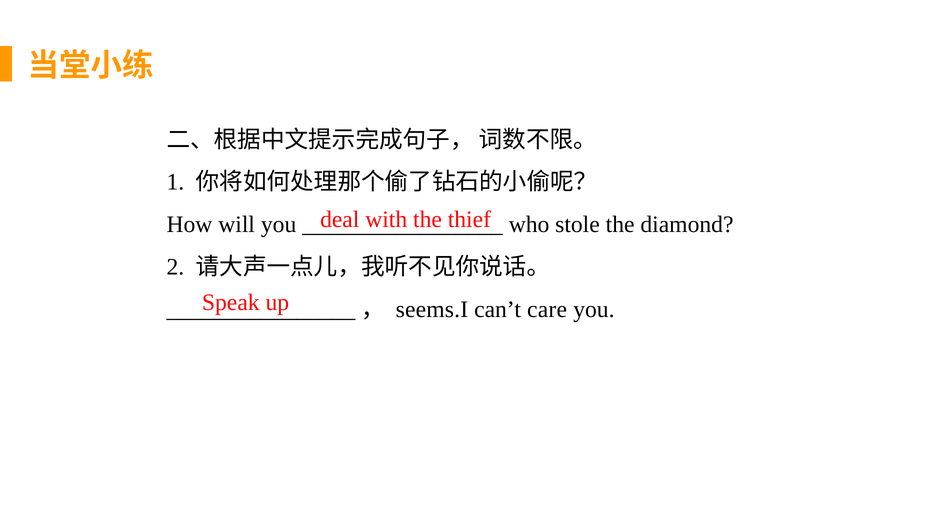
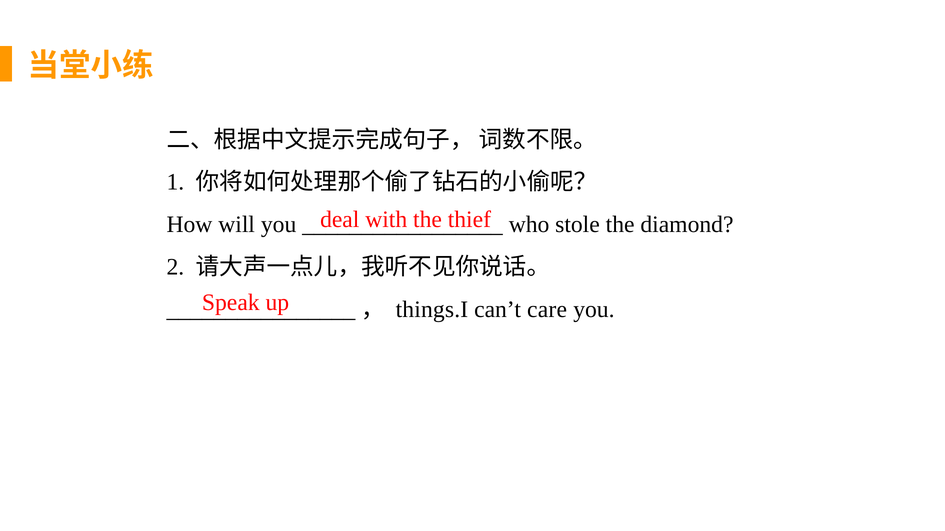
seems.I: seems.I -> things.I
